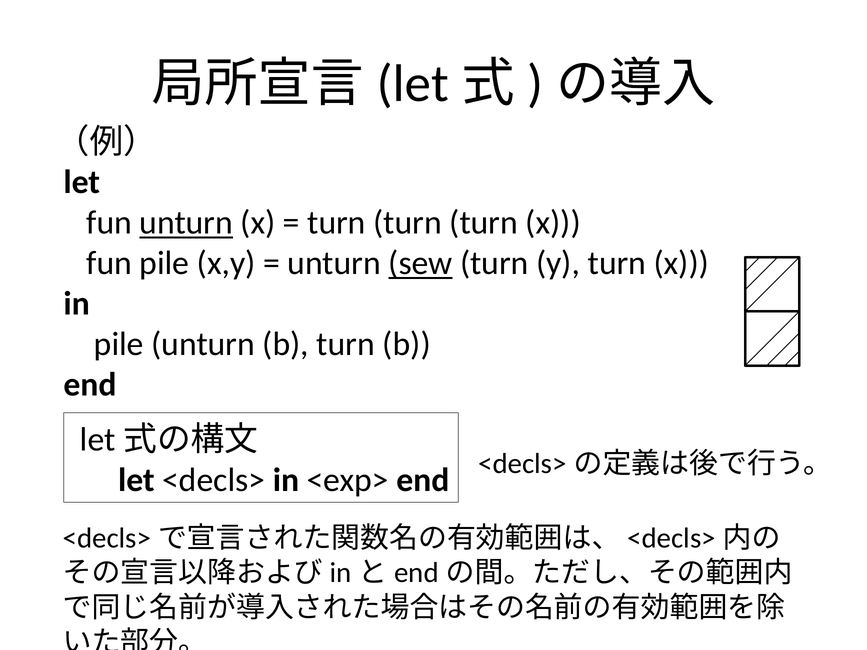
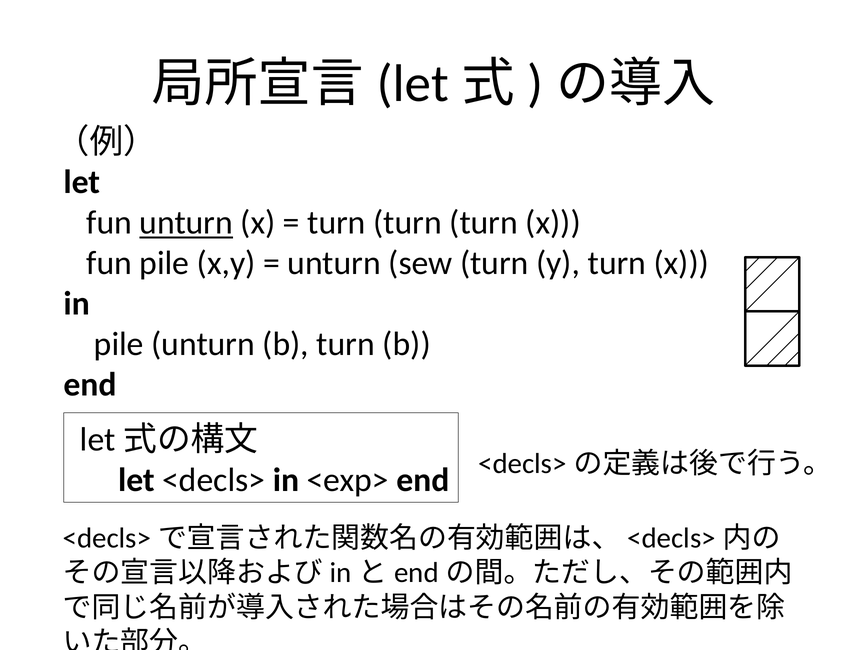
sew underline: present -> none
